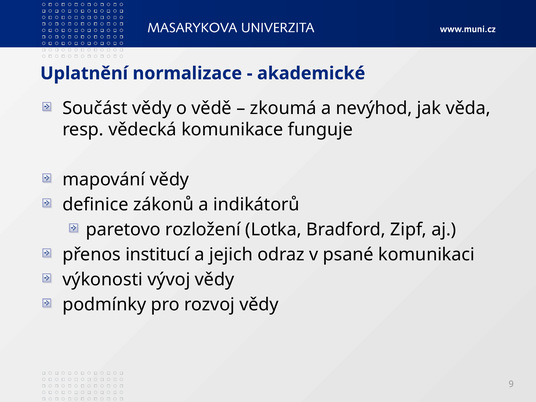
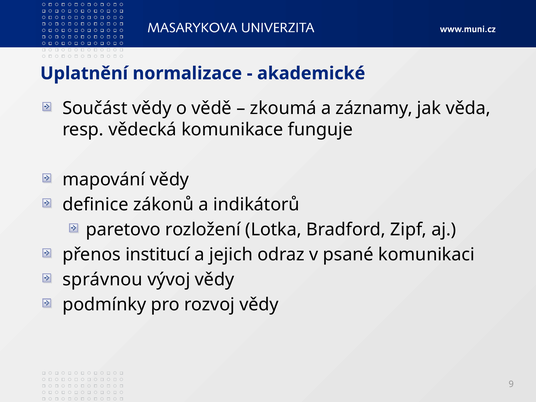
nevýhod: nevýhod -> záznamy
výkonosti: výkonosti -> správnou
